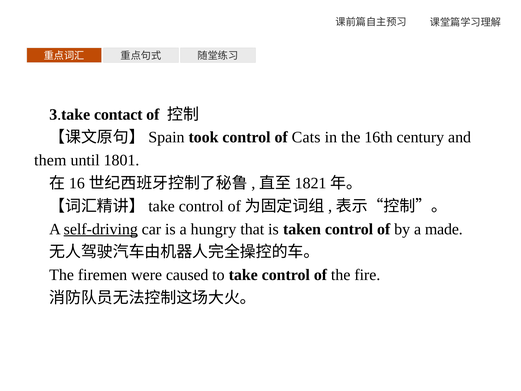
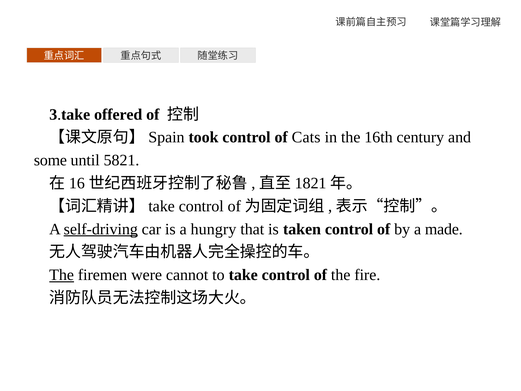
contact: contact -> offered
them: them -> some
1801: 1801 -> 5821
The at (62, 275) underline: none -> present
caused: caused -> cannot
